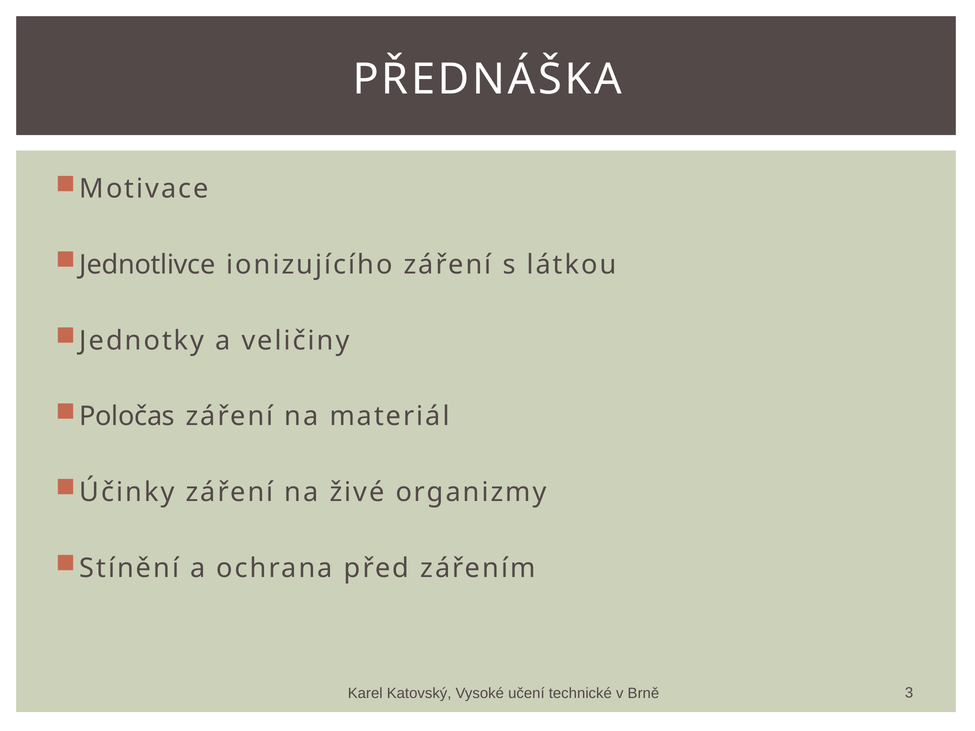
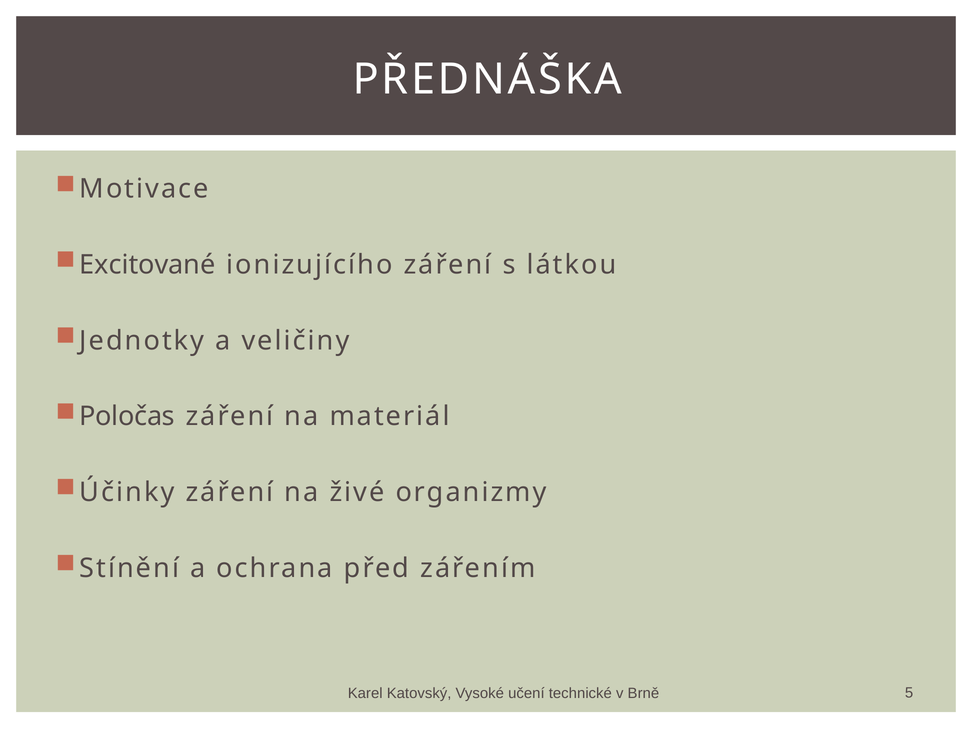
Jednotlivce: Jednotlivce -> Excitované
3: 3 -> 5
